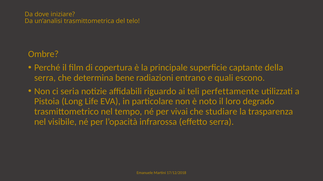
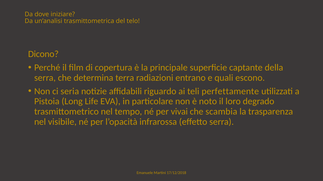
Ombre: Ombre -> Dicono
bene: bene -> terra
studiare: studiare -> scambia
